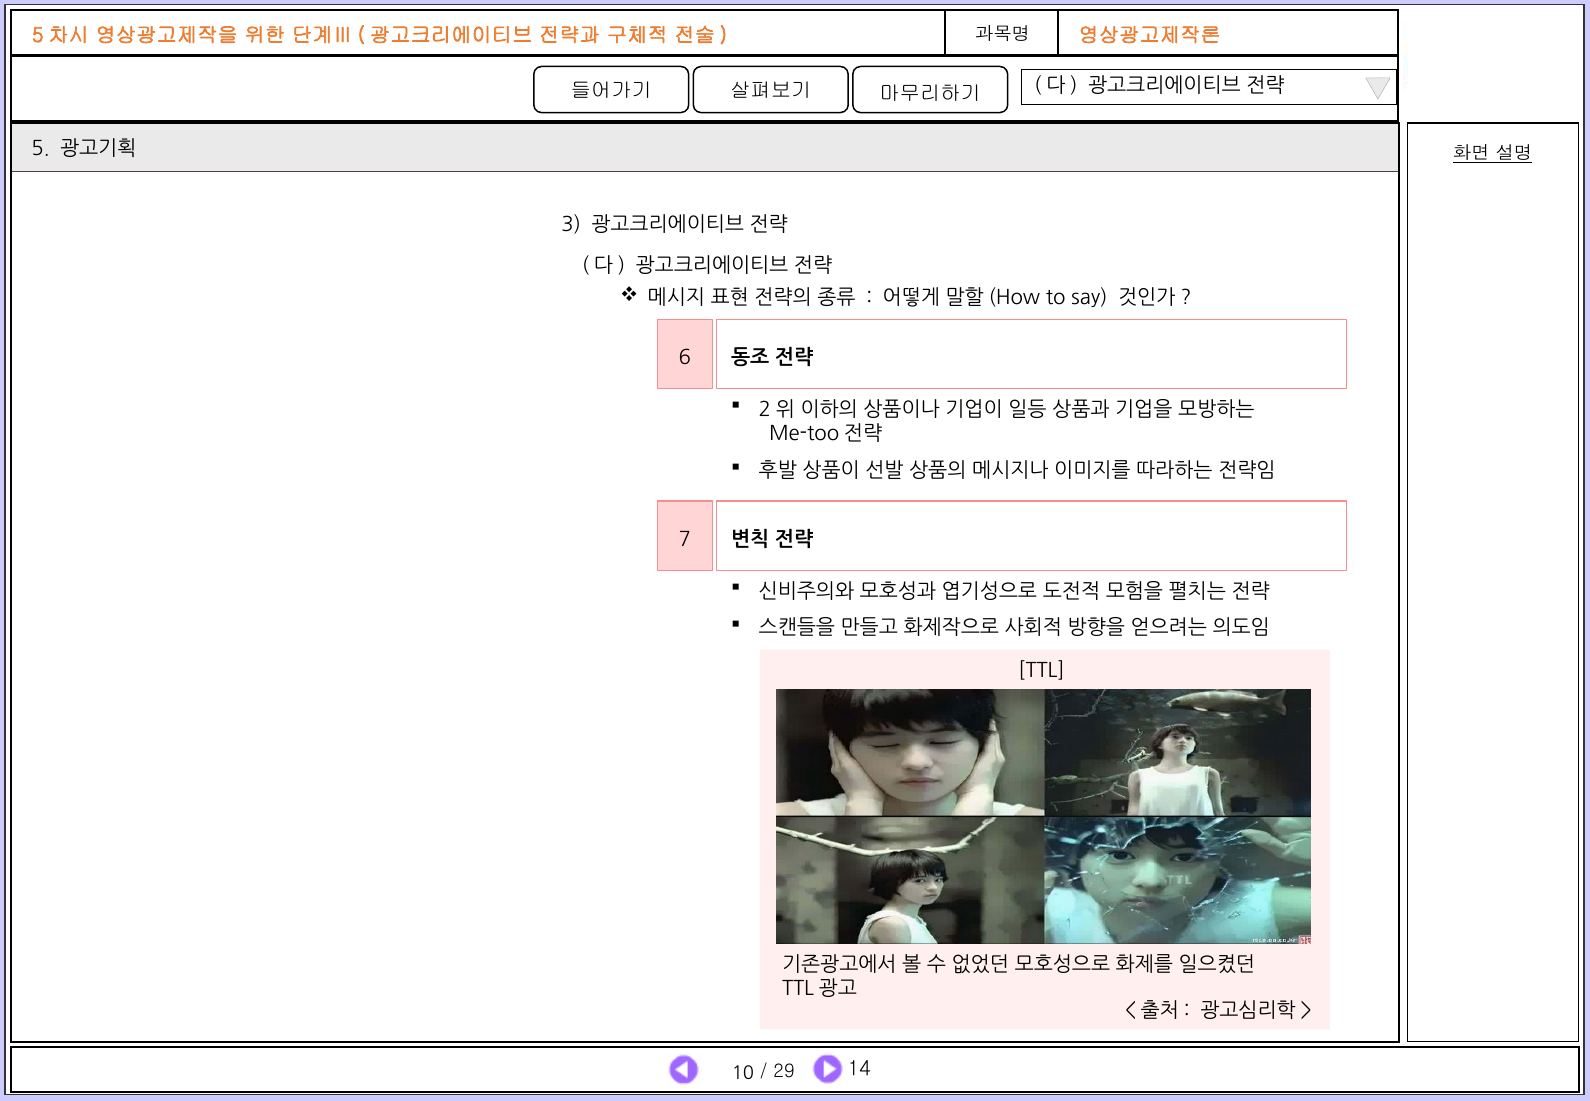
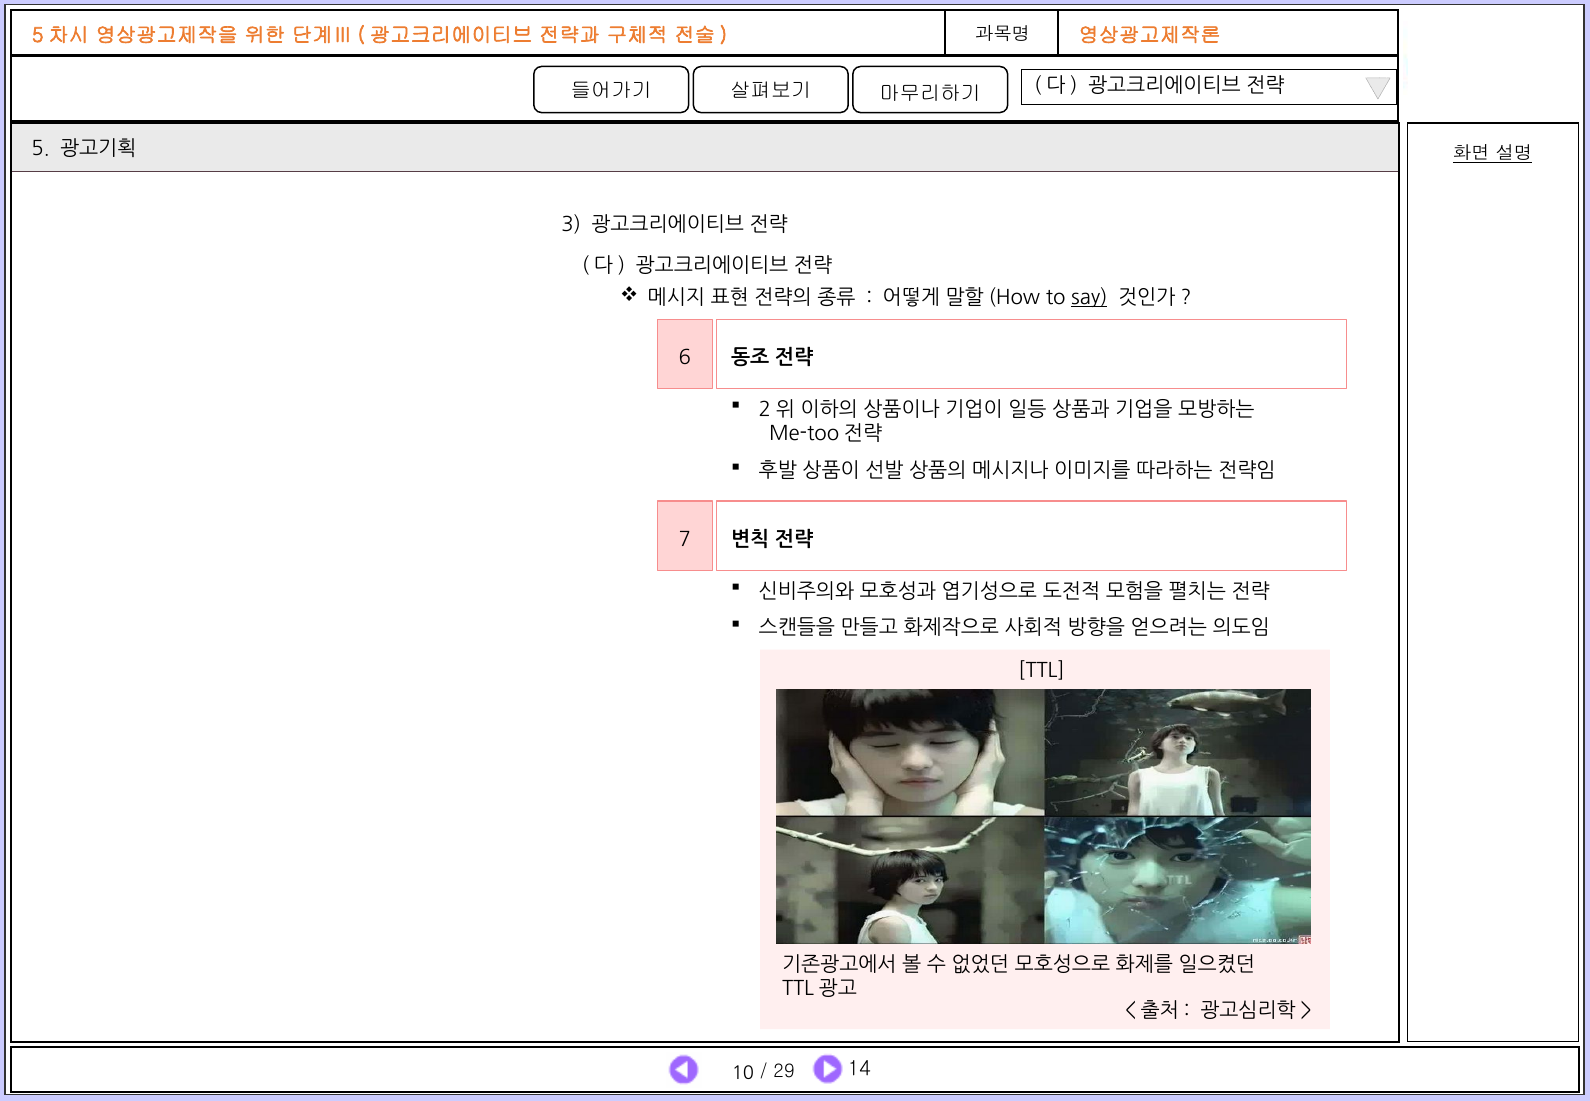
say underline: none -> present
